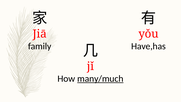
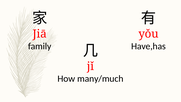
many/much underline: present -> none
